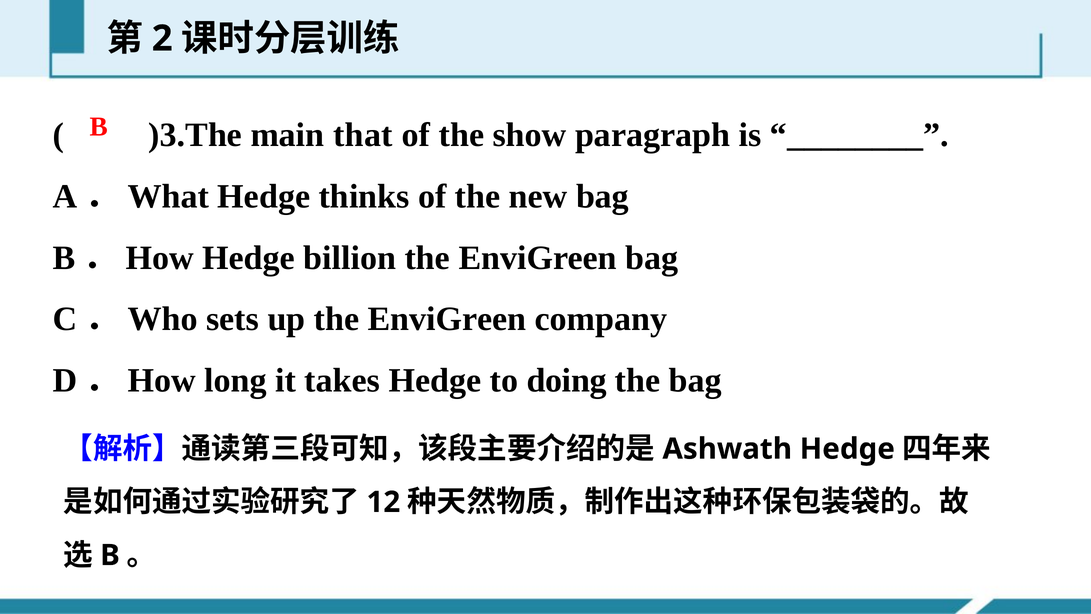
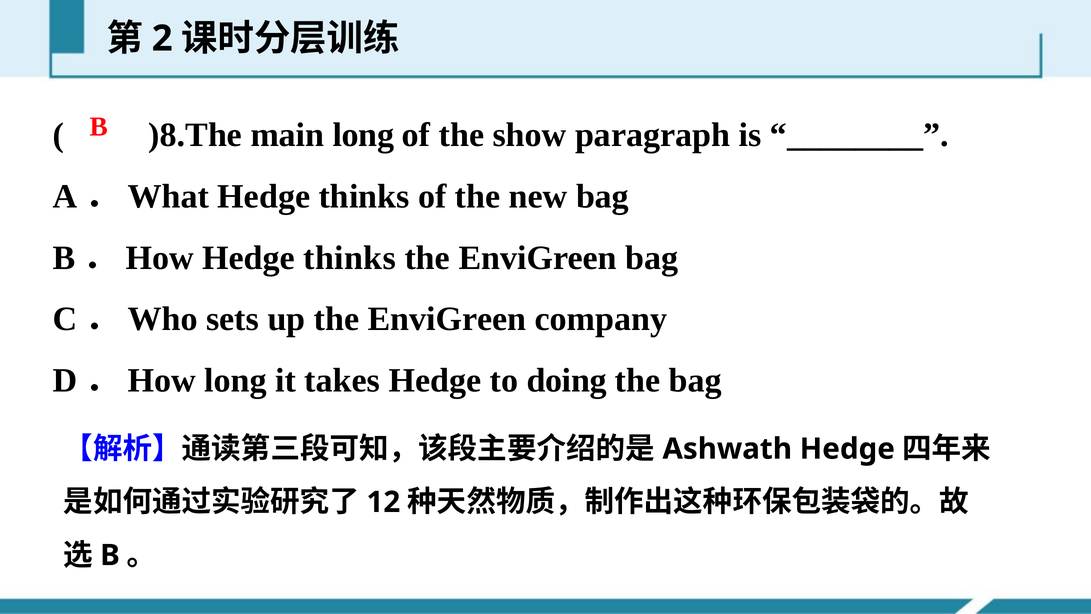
)3.The: )3.The -> )8.The
main that: that -> long
billion at (350, 258): billion -> thinks
